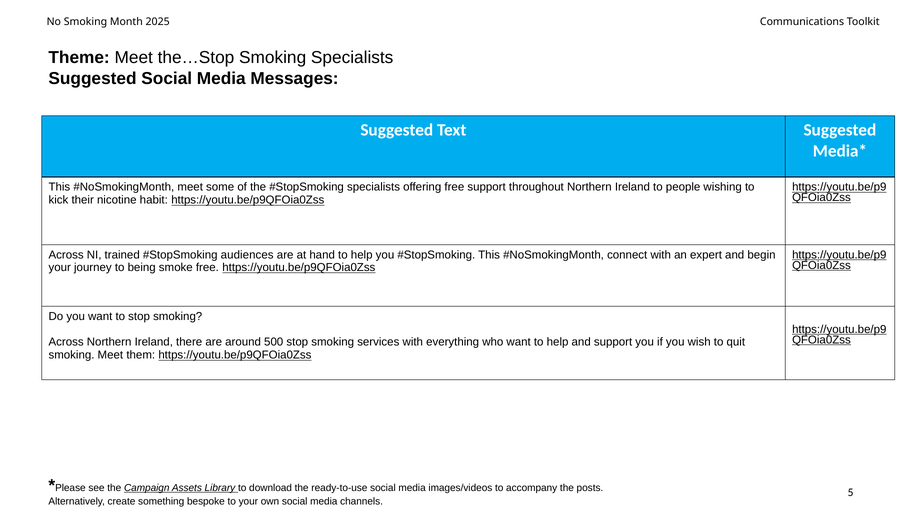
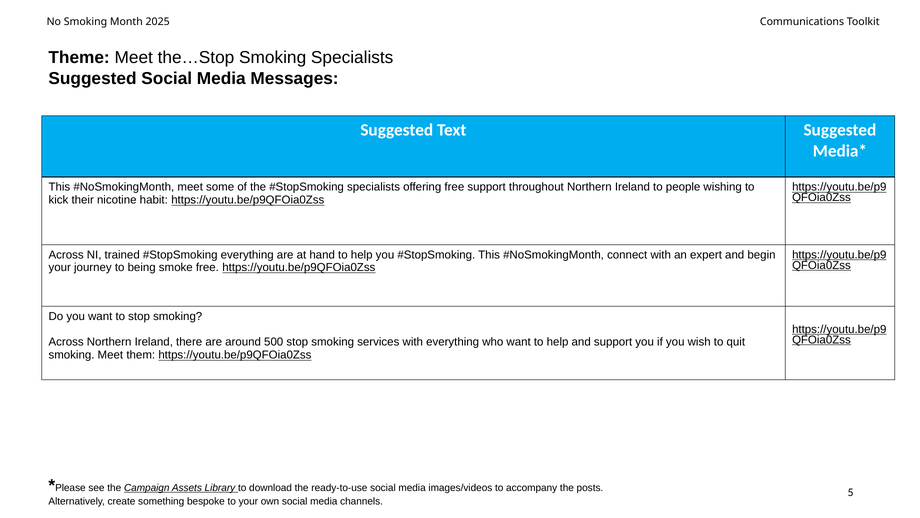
audiences at (247, 255): audiences -> everything
